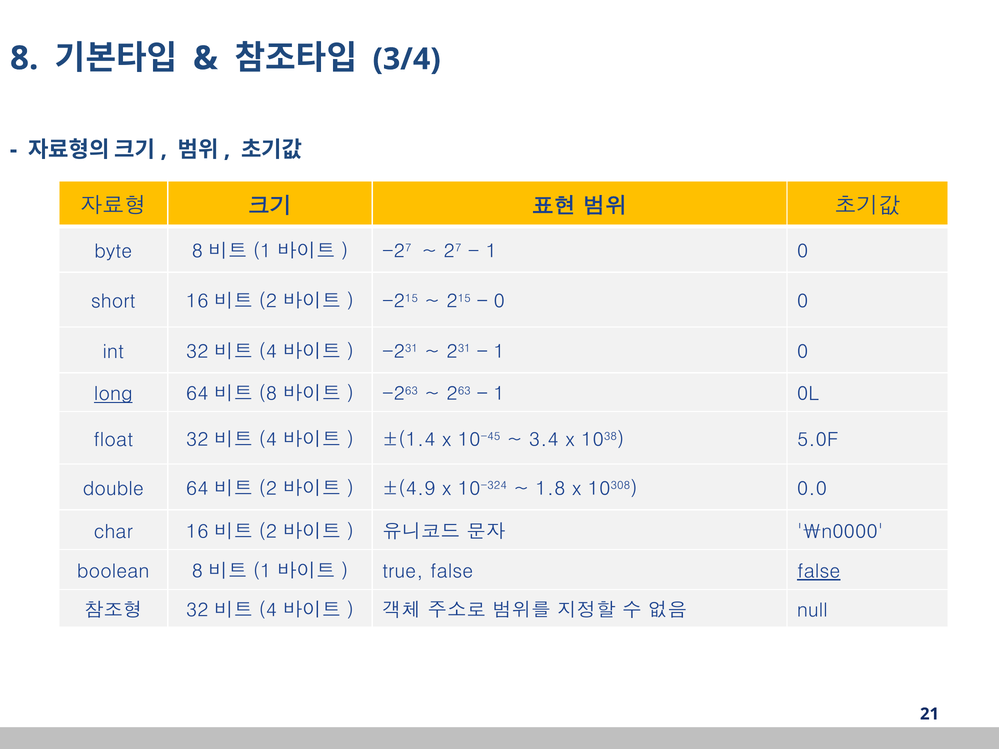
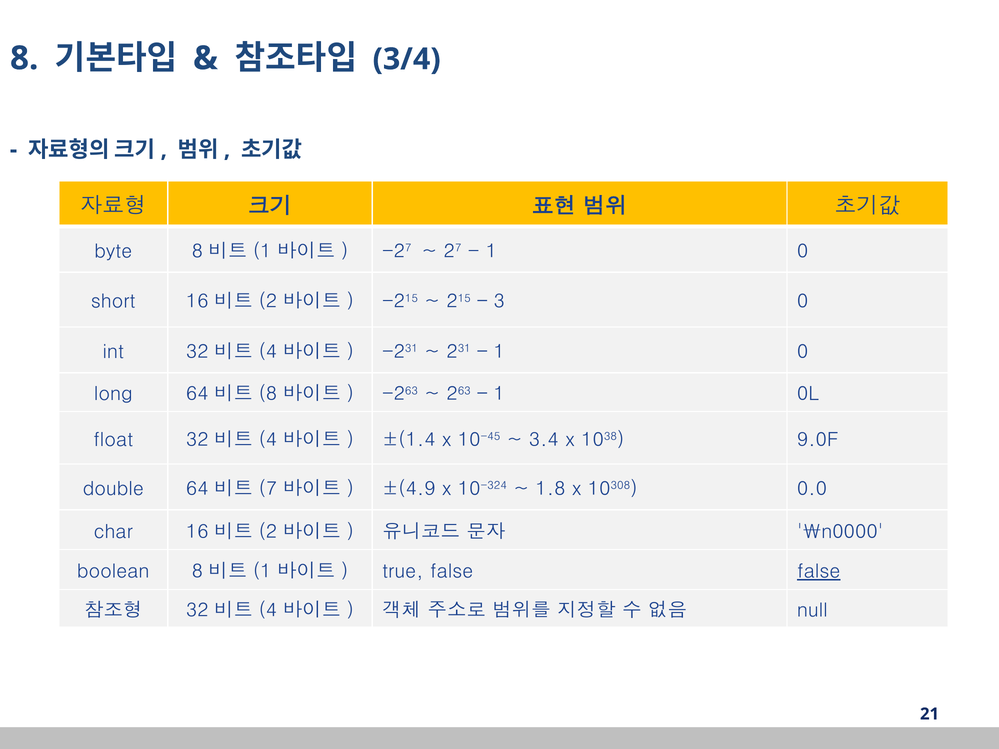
0 at (499, 302): 0 -> 3
long underline: present -> none
5.0F: 5.0F -> 9.0F
2 at (268, 489): 2 -> 7
